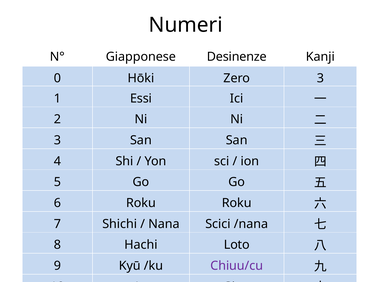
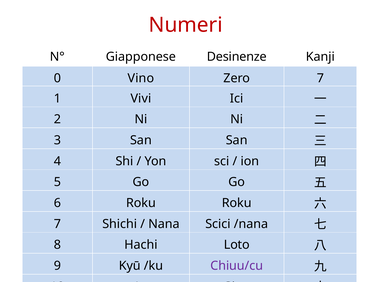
Numeri colour: black -> red
Hōki: Hōki -> Vino
Zero 3: 3 -> 7
Essi: Essi -> Vivi
